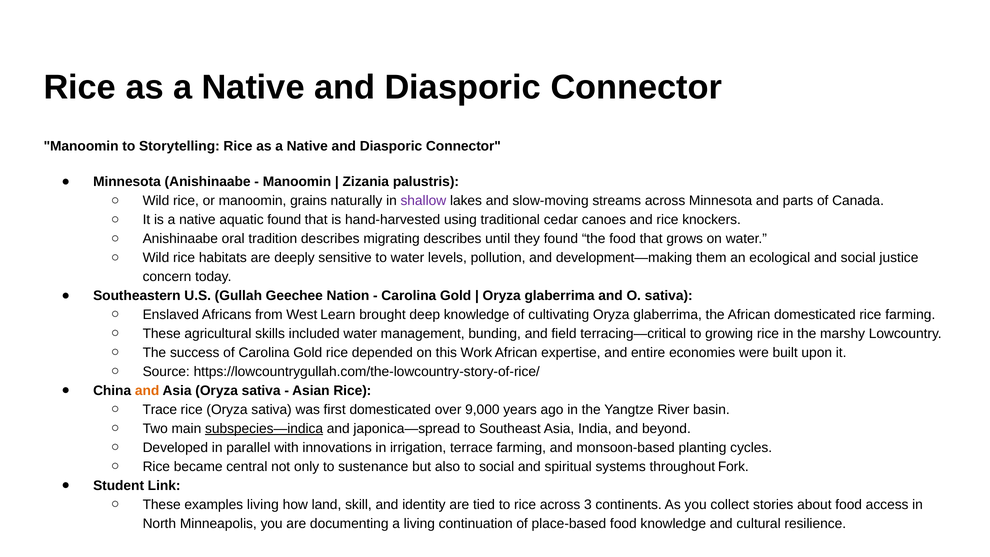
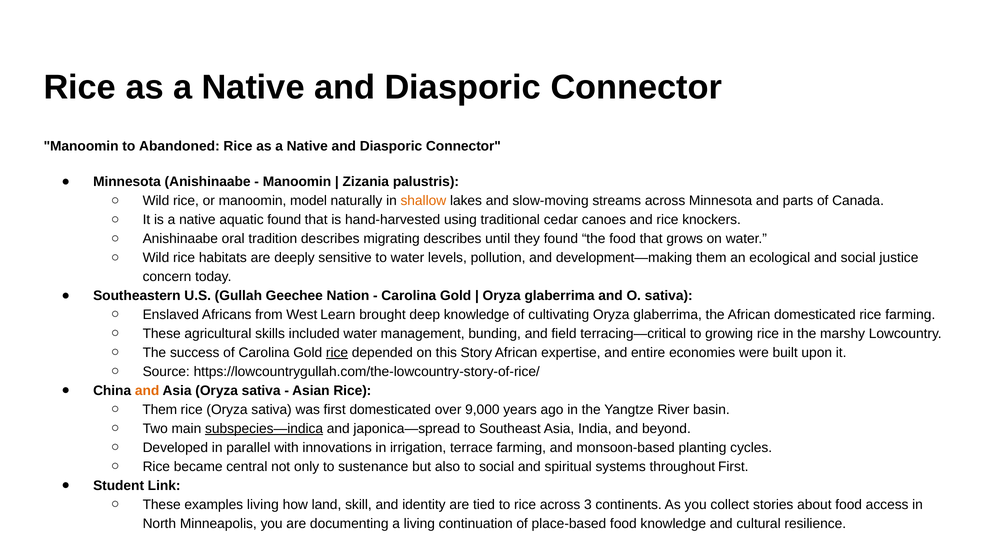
Storytelling: Storytelling -> Abandoned
grains: grains -> model
shallow colour: purple -> orange
rice at (337, 353) underline: none -> present
Work: Work -> Story
Trace at (160, 410): Trace -> Them
throughout Fork: Fork -> First
